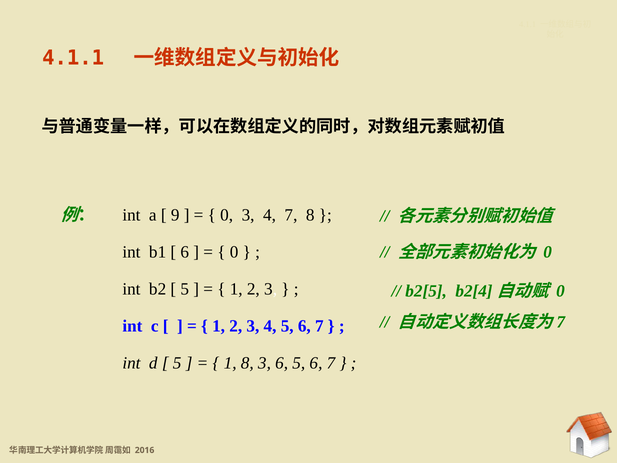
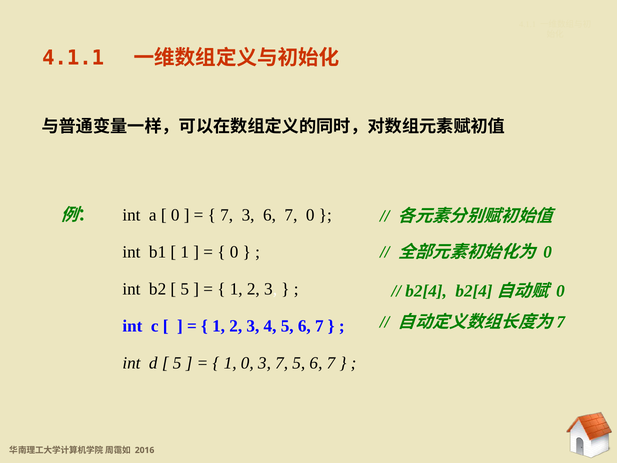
9 at (175, 215): 9 -> 0
0 at (227, 215): 0 -> 7
4 at (269, 215): 4 -> 6
7 8: 8 -> 0
6 at (185, 252): 6 -> 1
b2[5: b2[5 -> b2[4
1 8: 8 -> 0
3 6: 6 -> 7
